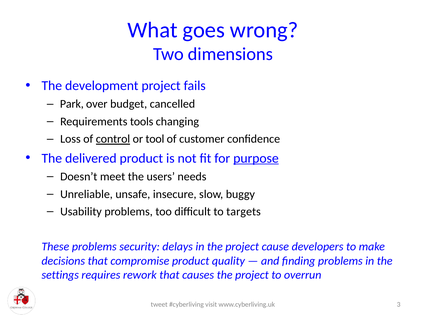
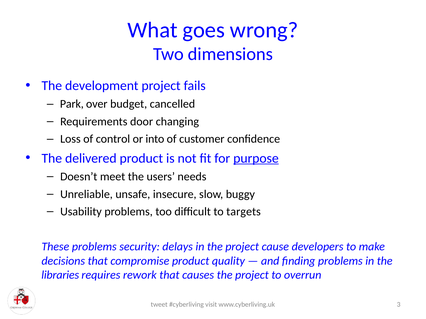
tools: tools -> door
control underline: present -> none
tool: tool -> into
settings: settings -> libraries
